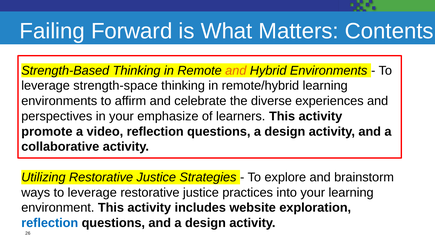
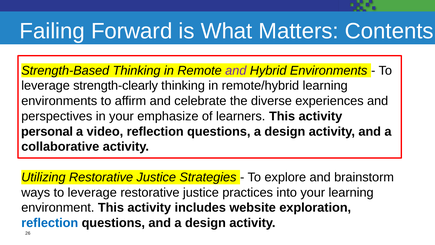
and at (236, 70) colour: orange -> purple
strength-space: strength-space -> strength-clearly
promote: promote -> personal
